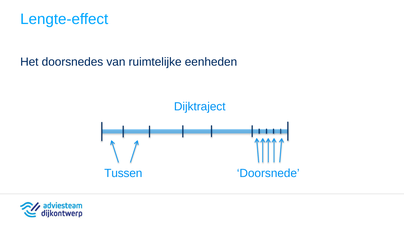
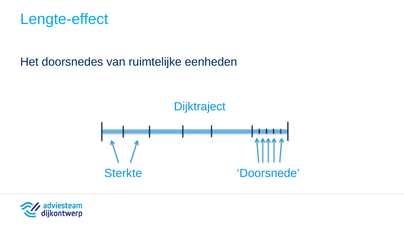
Tussen: Tussen -> Sterkte
